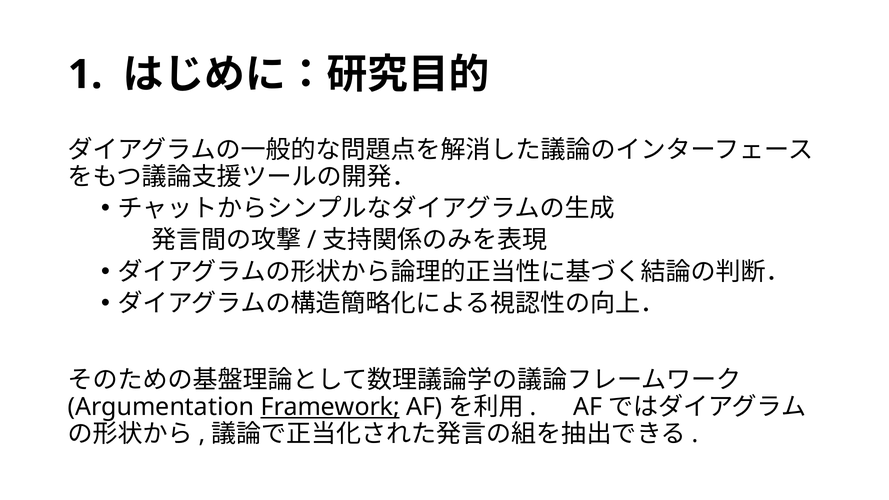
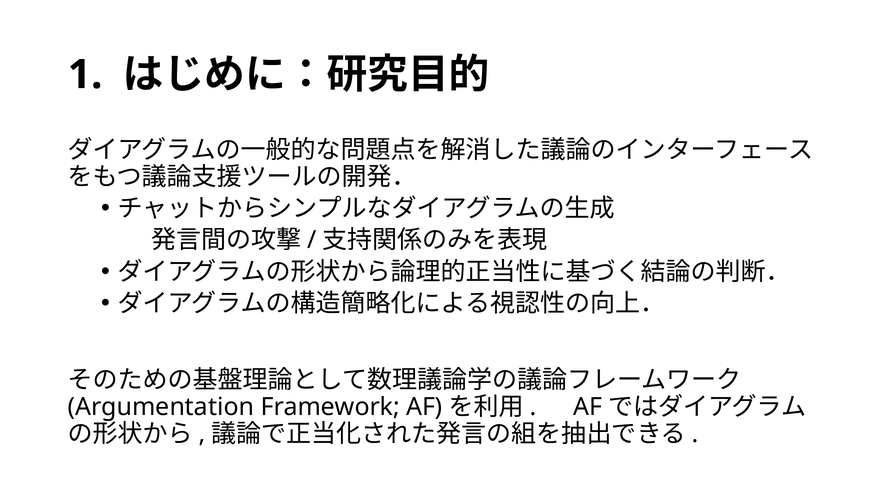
Framework underline: present -> none
